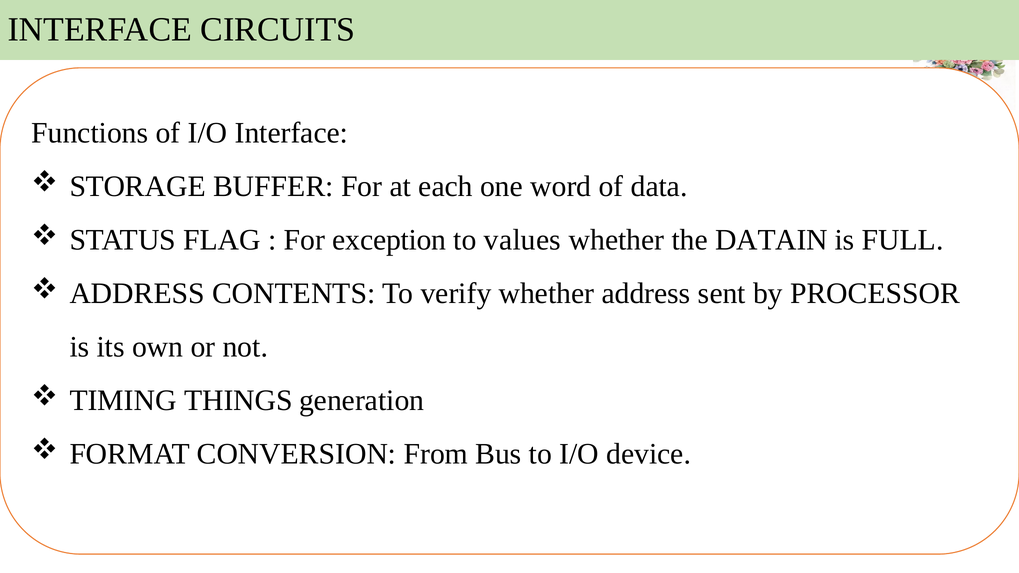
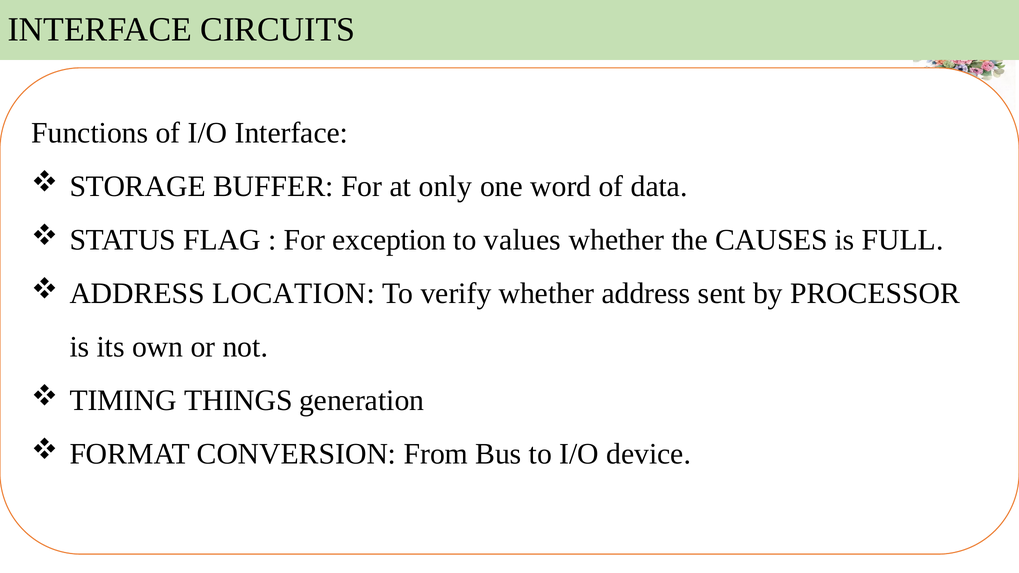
each: each -> only
DATAIN: DATAIN -> CAUSES
CONTENTS: CONTENTS -> LOCATION
